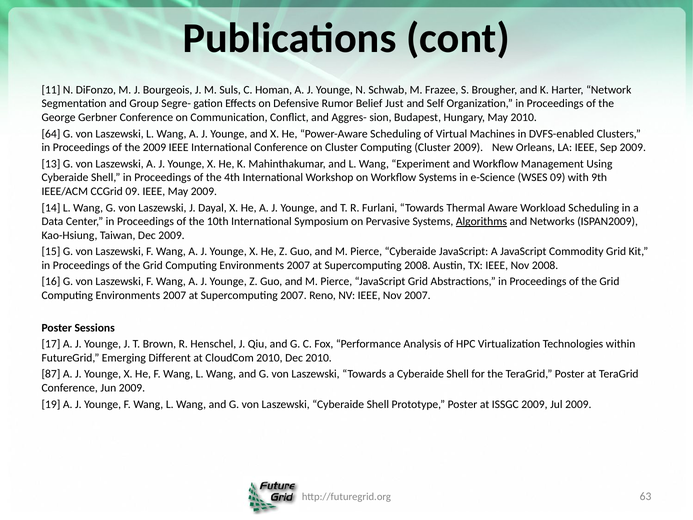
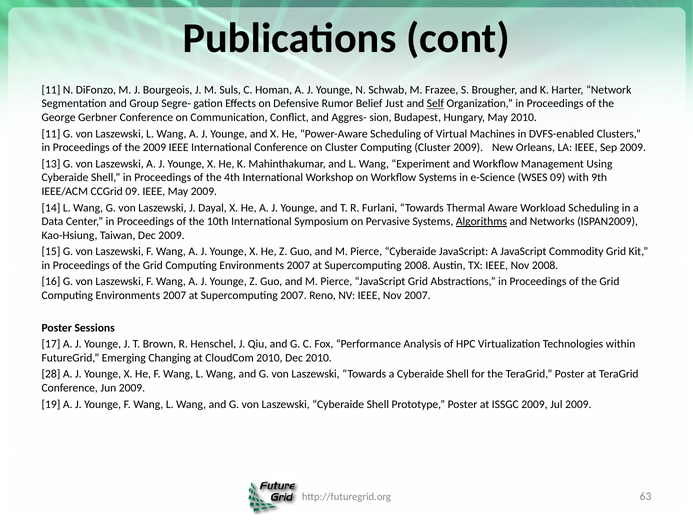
Self underline: none -> present
64 at (51, 134): 64 -> 11
Different: Different -> Changing
87: 87 -> 28
